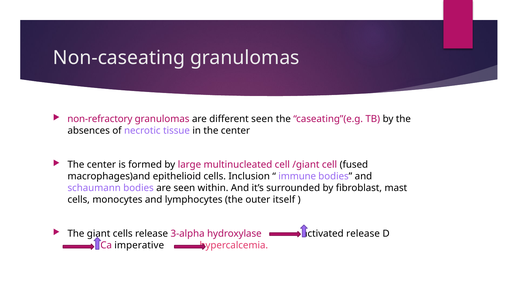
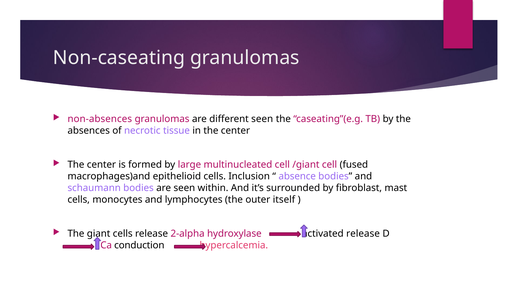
non-refractory: non-refractory -> non-absences
immune: immune -> absence
3-alpha: 3-alpha -> 2-alpha
imperative: imperative -> conduction
